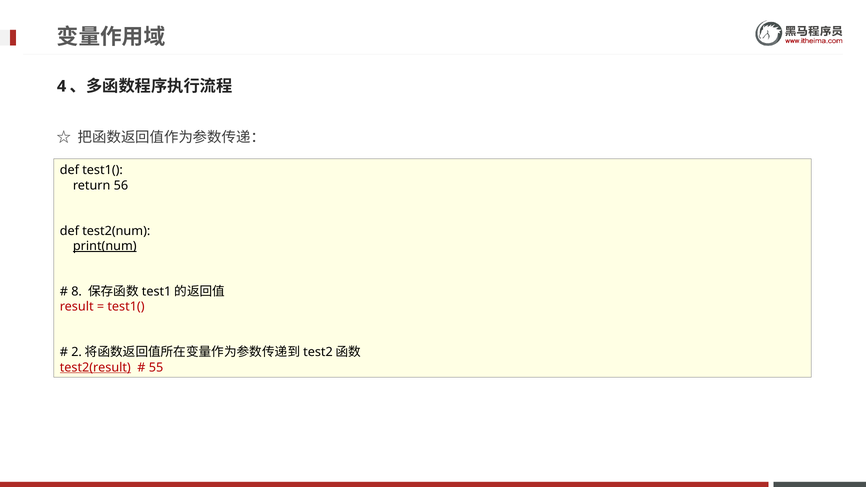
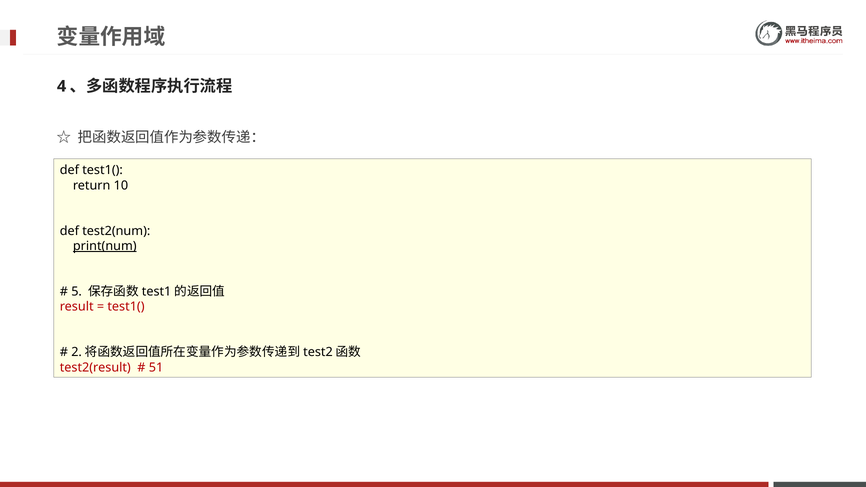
56: 56 -> 10
8: 8 -> 5
test2(result underline: present -> none
55: 55 -> 51
